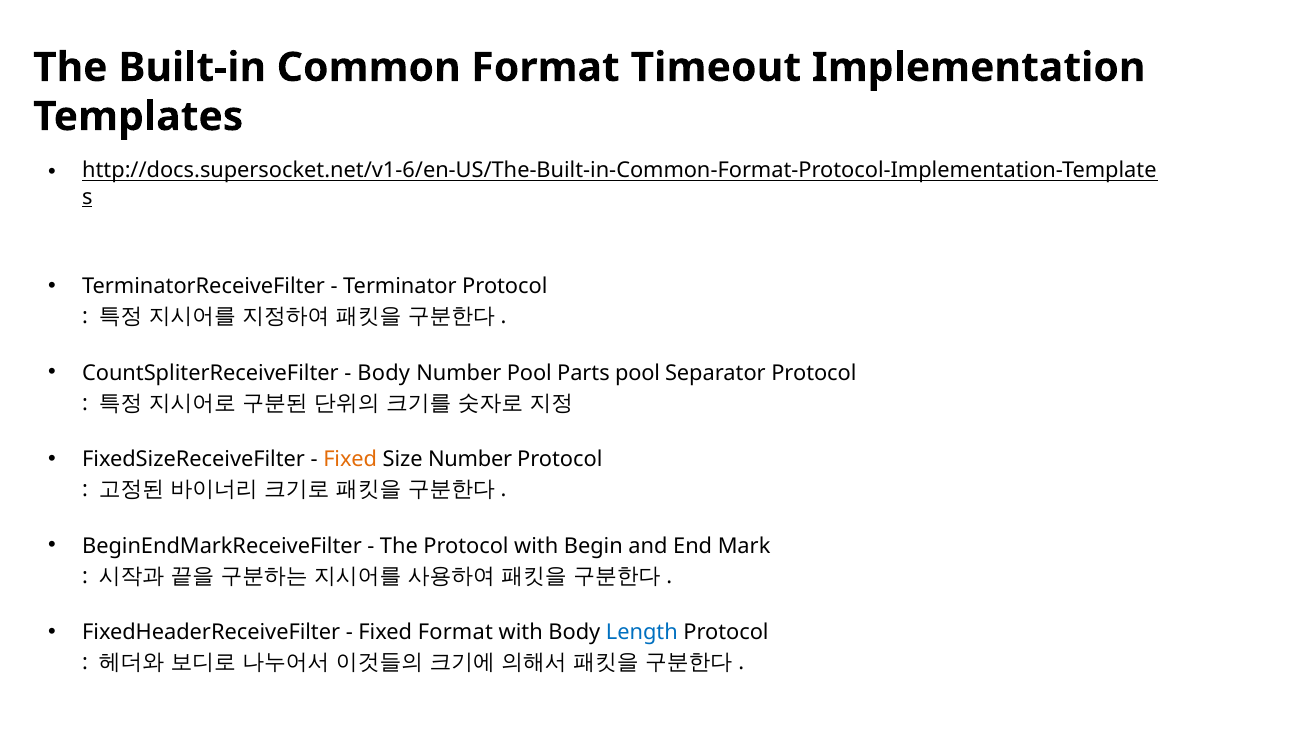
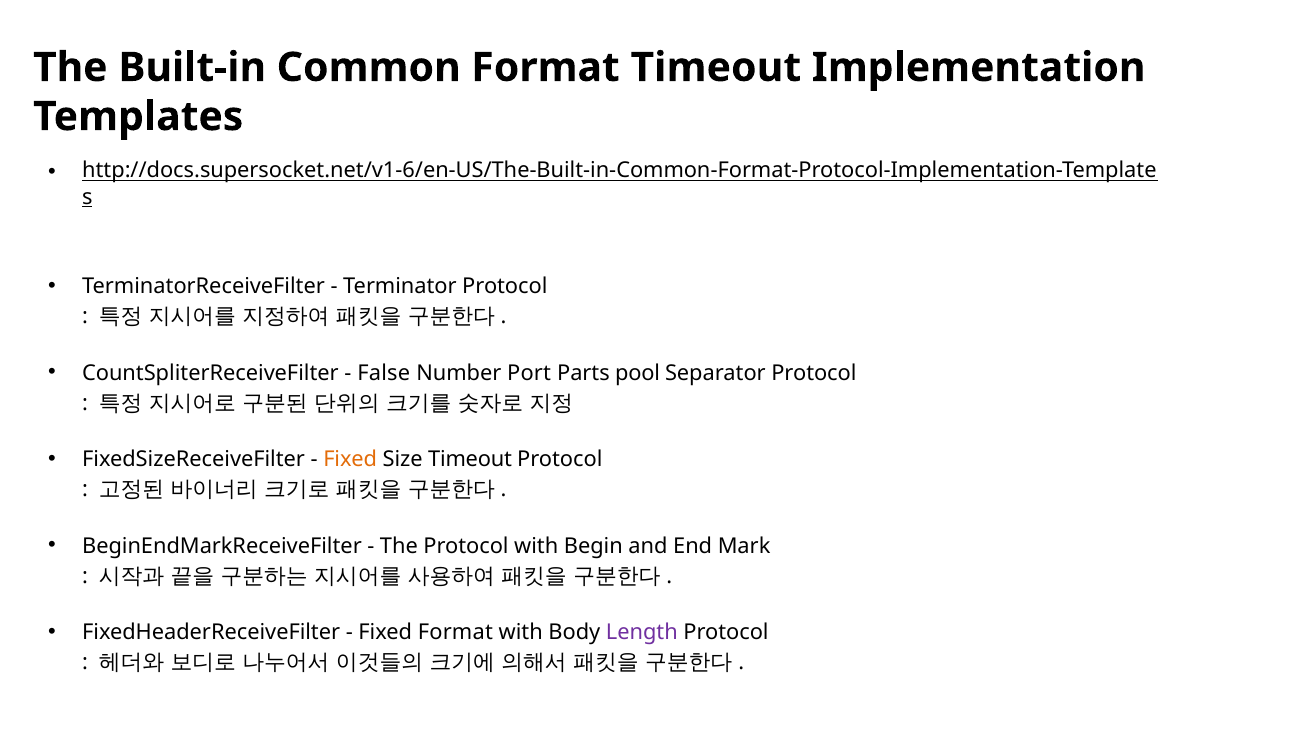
Body at (384, 373): Body -> False
Number Pool: Pool -> Port
Size Number: Number -> Timeout
Length colour: blue -> purple
